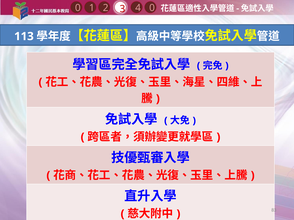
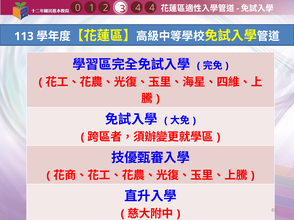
4 0: 0 -> 4
